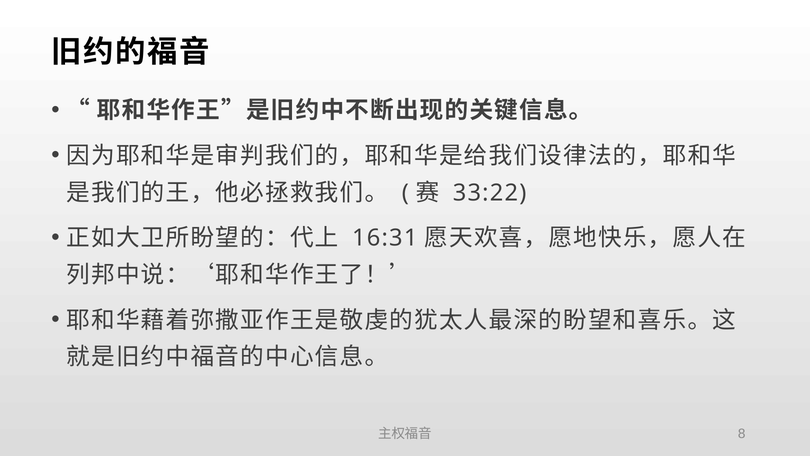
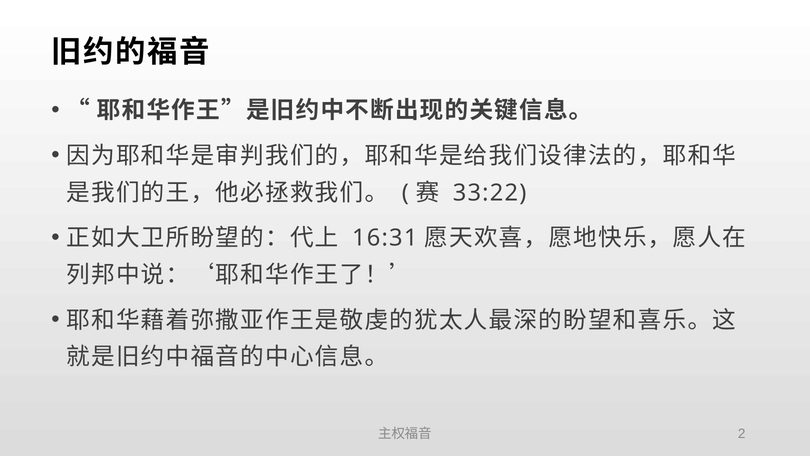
8: 8 -> 2
